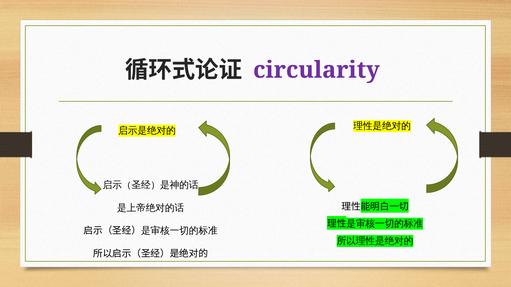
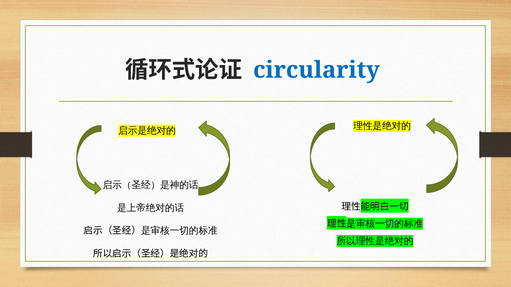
circularity colour: purple -> blue
